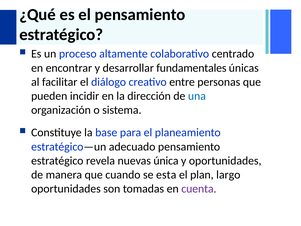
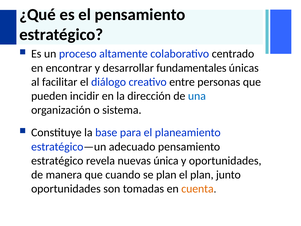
se esta: esta -> plan
largo: largo -> junto
cuenta colour: purple -> orange
